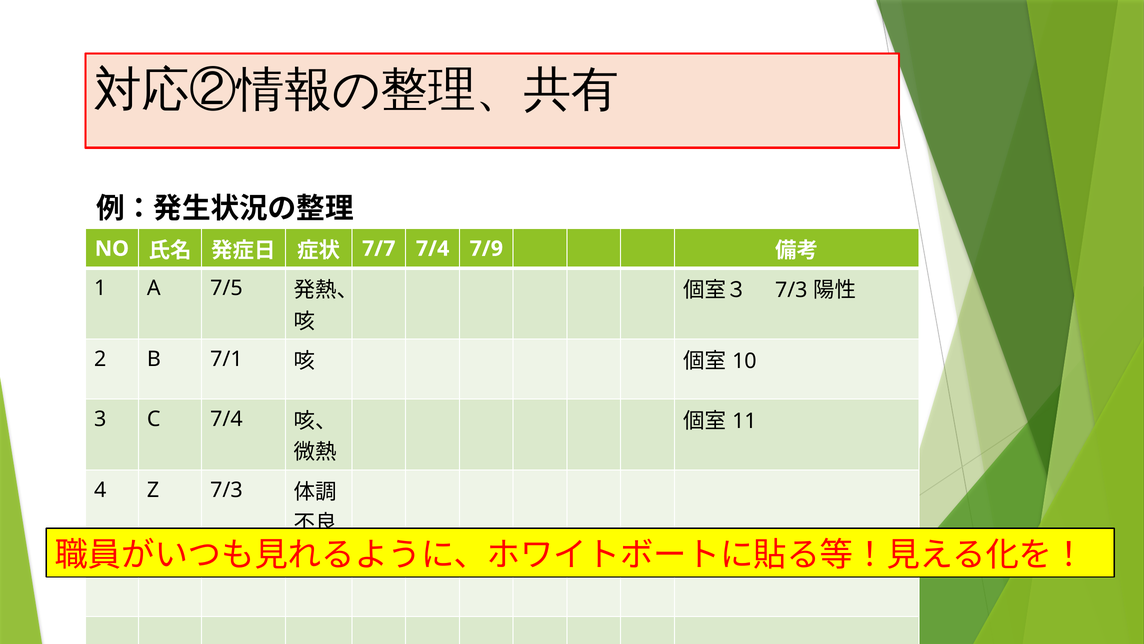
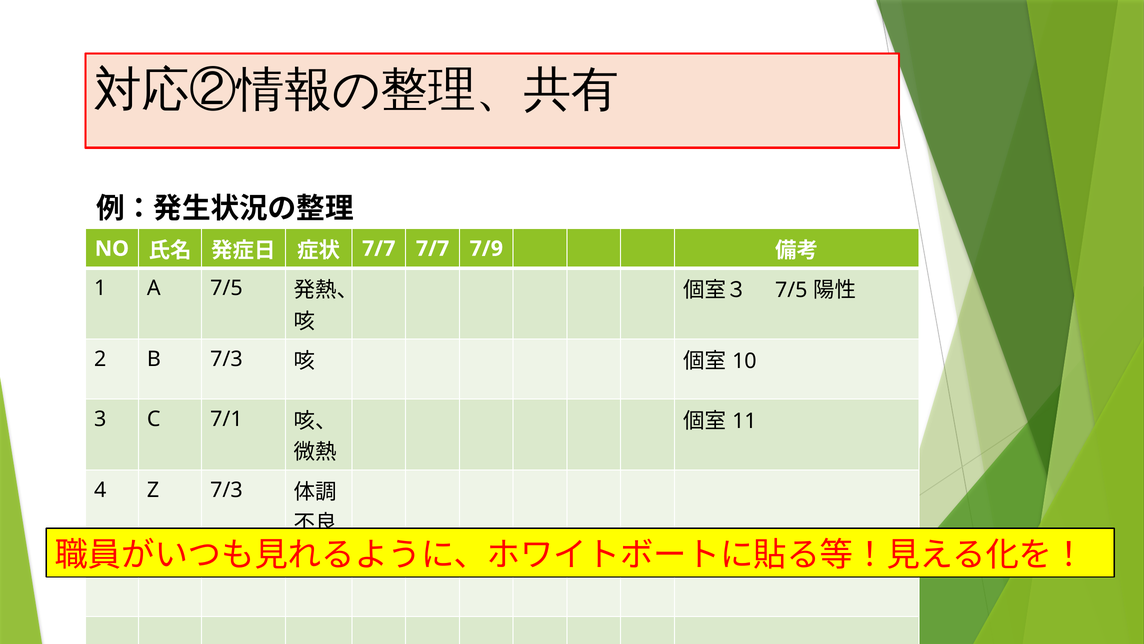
7/7 7/4: 7/4 -> 7/7
7/3 at (791, 290): 7/3 -> 7/5
B 7/1: 7/1 -> 7/3
C 7/4: 7/4 -> 7/1
